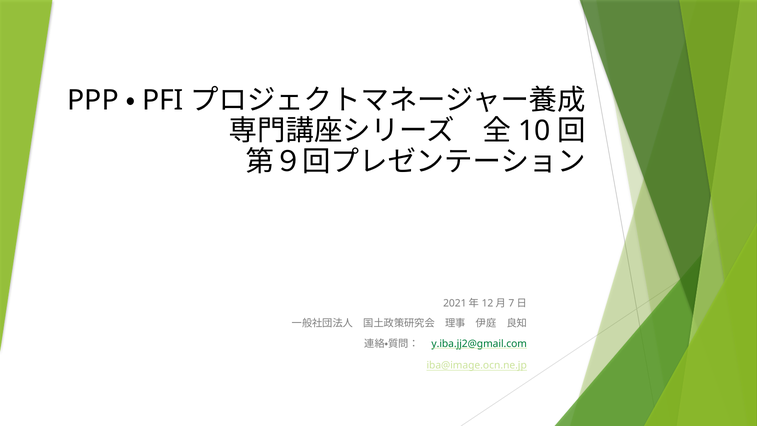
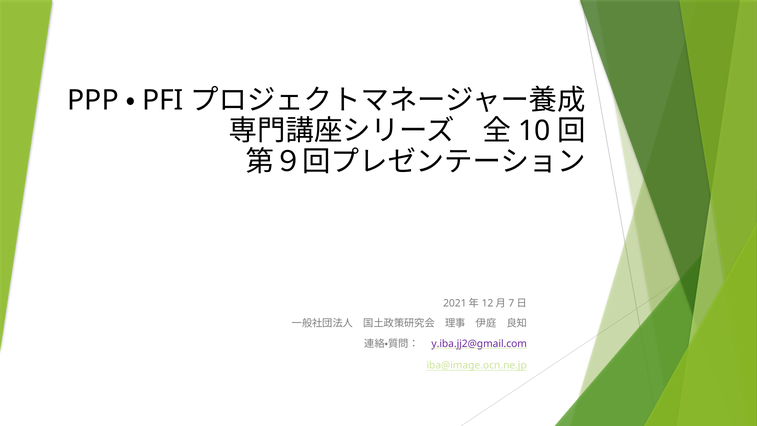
y.iba.jj2@gmail.com colour: green -> purple
